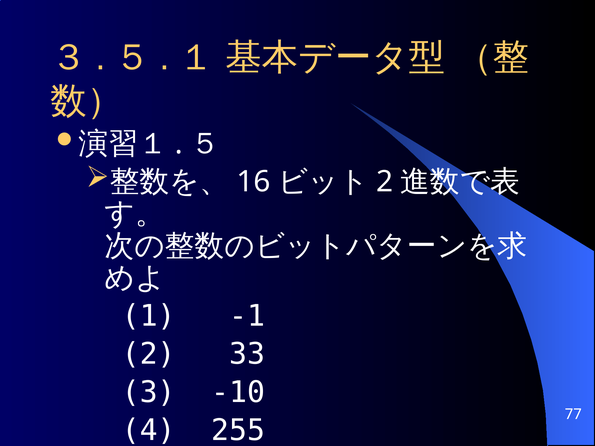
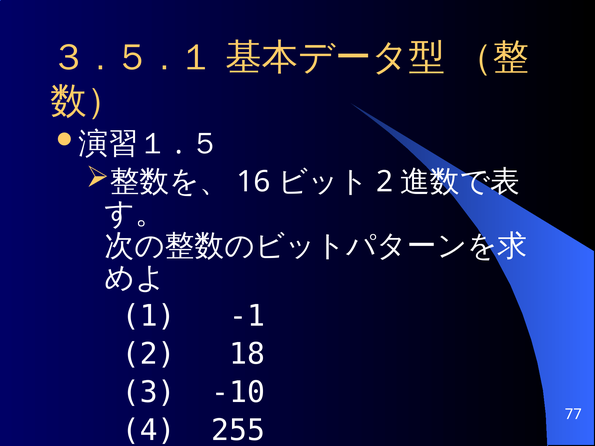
33: 33 -> 18
